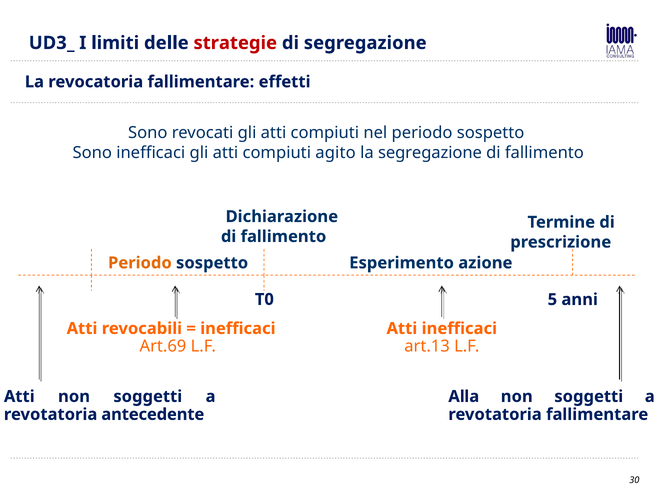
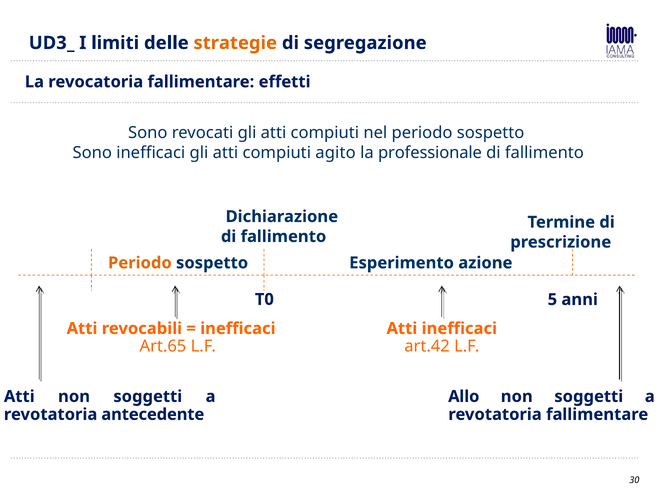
strategie colour: red -> orange
la segregazione: segregazione -> professionale
Art.69: Art.69 -> Art.65
art.13: art.13 -> art.42
Alla: Alla -> Allo
